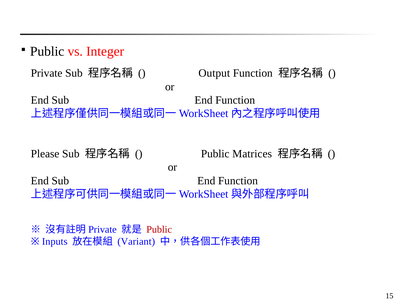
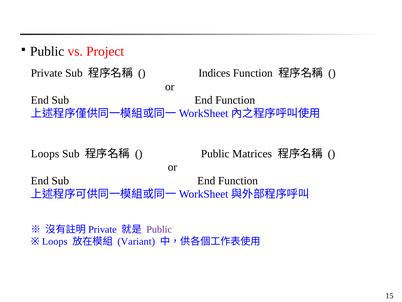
Integer: Integer -> Project
Output: Output -> Indices
Please at (45, 154): Please -> Loops
Public at (159, 229) colour: red -> purple
Inputs at (55, 241): Inputs -> Loops
